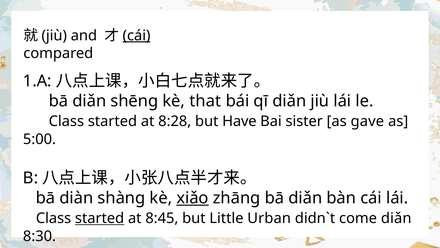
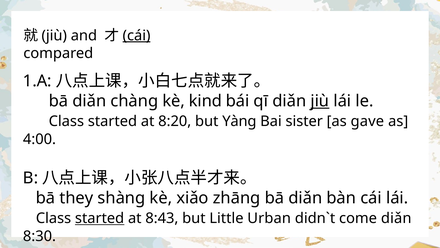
shēng: shēng -> chàng
that: that -> kind
jiù at (320, 101) underline: none -> present
8:28: 8:28 -> 8:20
Have: Have -> Yàng
5:00: 5:00 -> 4:00
diàn: diàn -> they
xiǎo underline: present -> none
8:45: 8:45 -> 8:43
